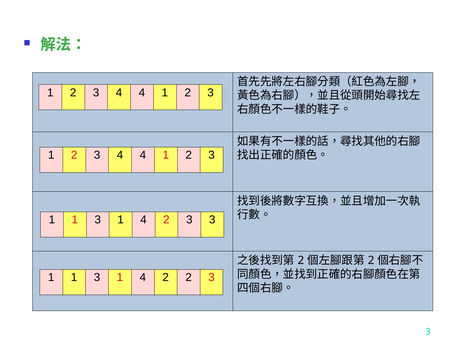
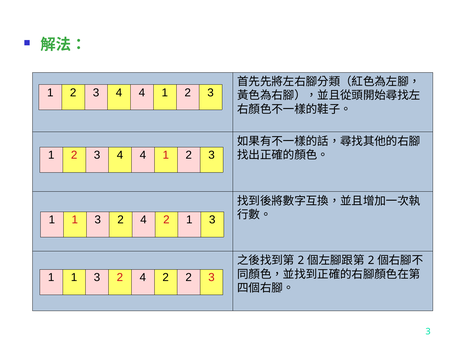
1 at (121, 219): 1 -> 2
4 2 3: 3 -> 1
1 at (120, 277): 1 -> 2
